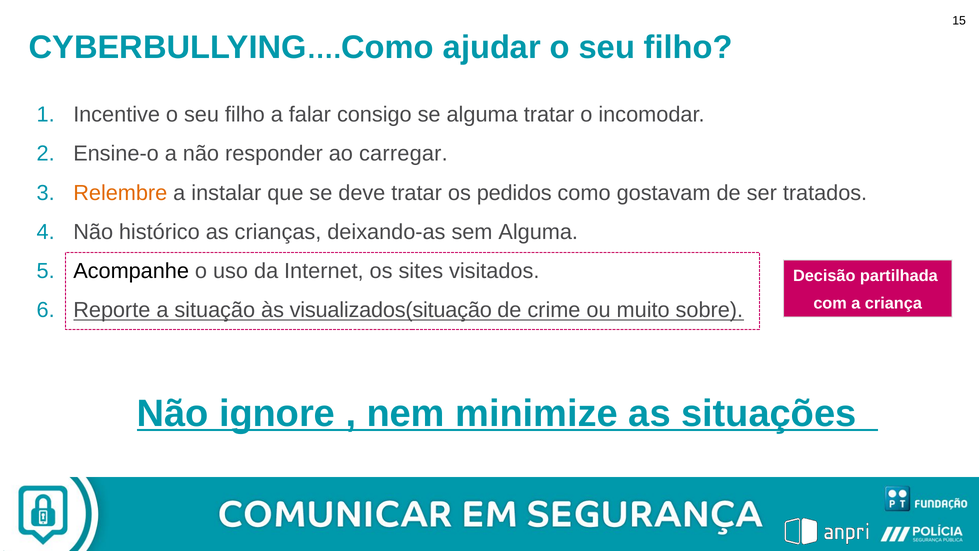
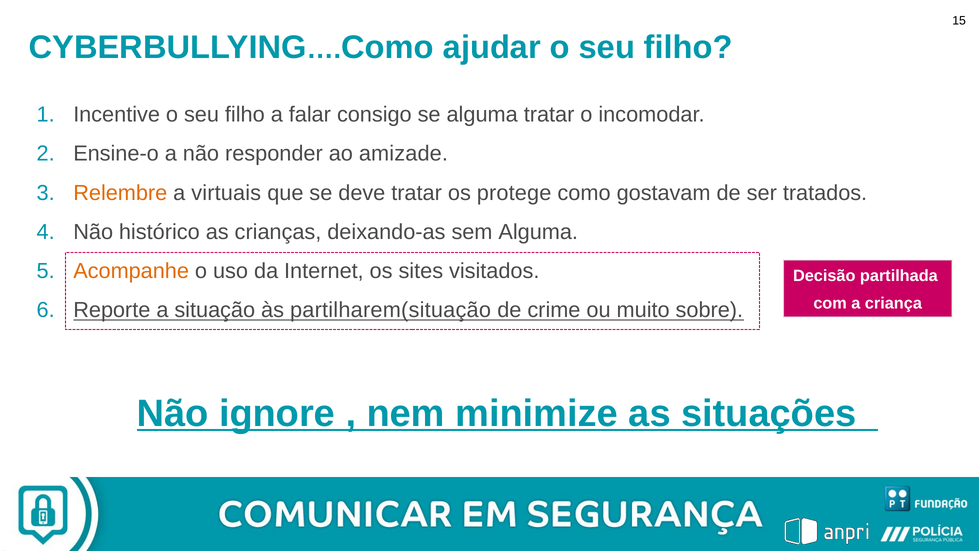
carregar: carregar -> amizade
instalar: instalar -> virtuais
pedidos: pedidos -> protege
Acompanhe colour: black -> orange
visualizados(situação: visualizados(situação -> partilharem(situação
